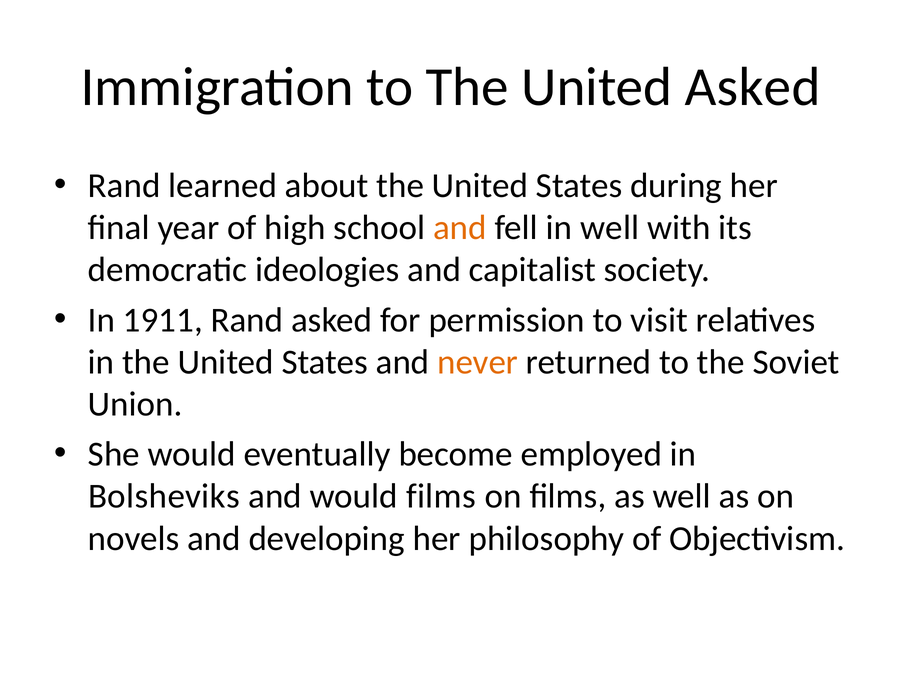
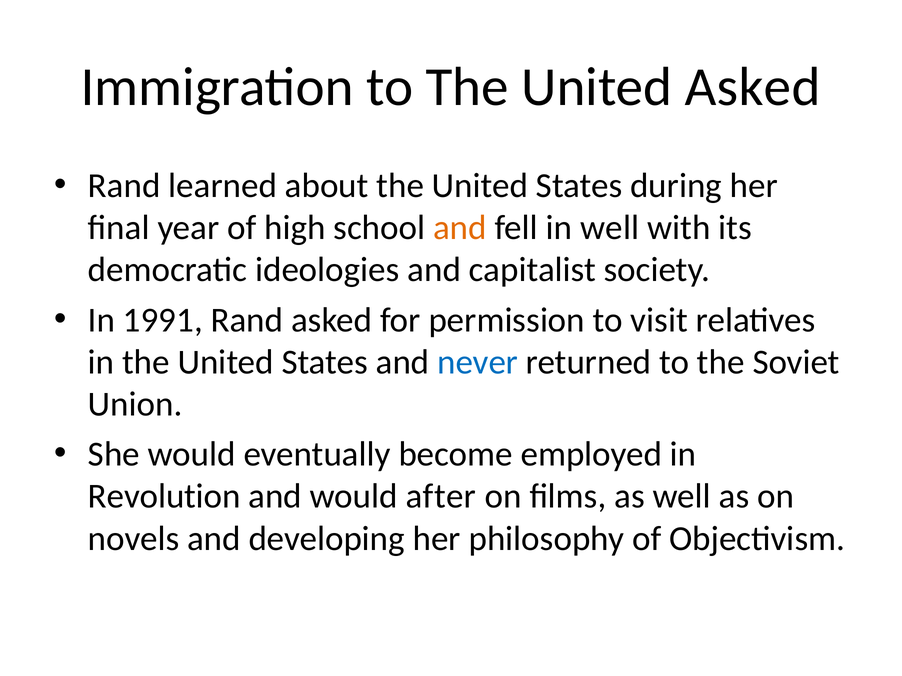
1911: 1911 -> 1991
never colour: orange -> blue
Bolsheviks: Bolsheviks -> Revolution
would films: films -> after
